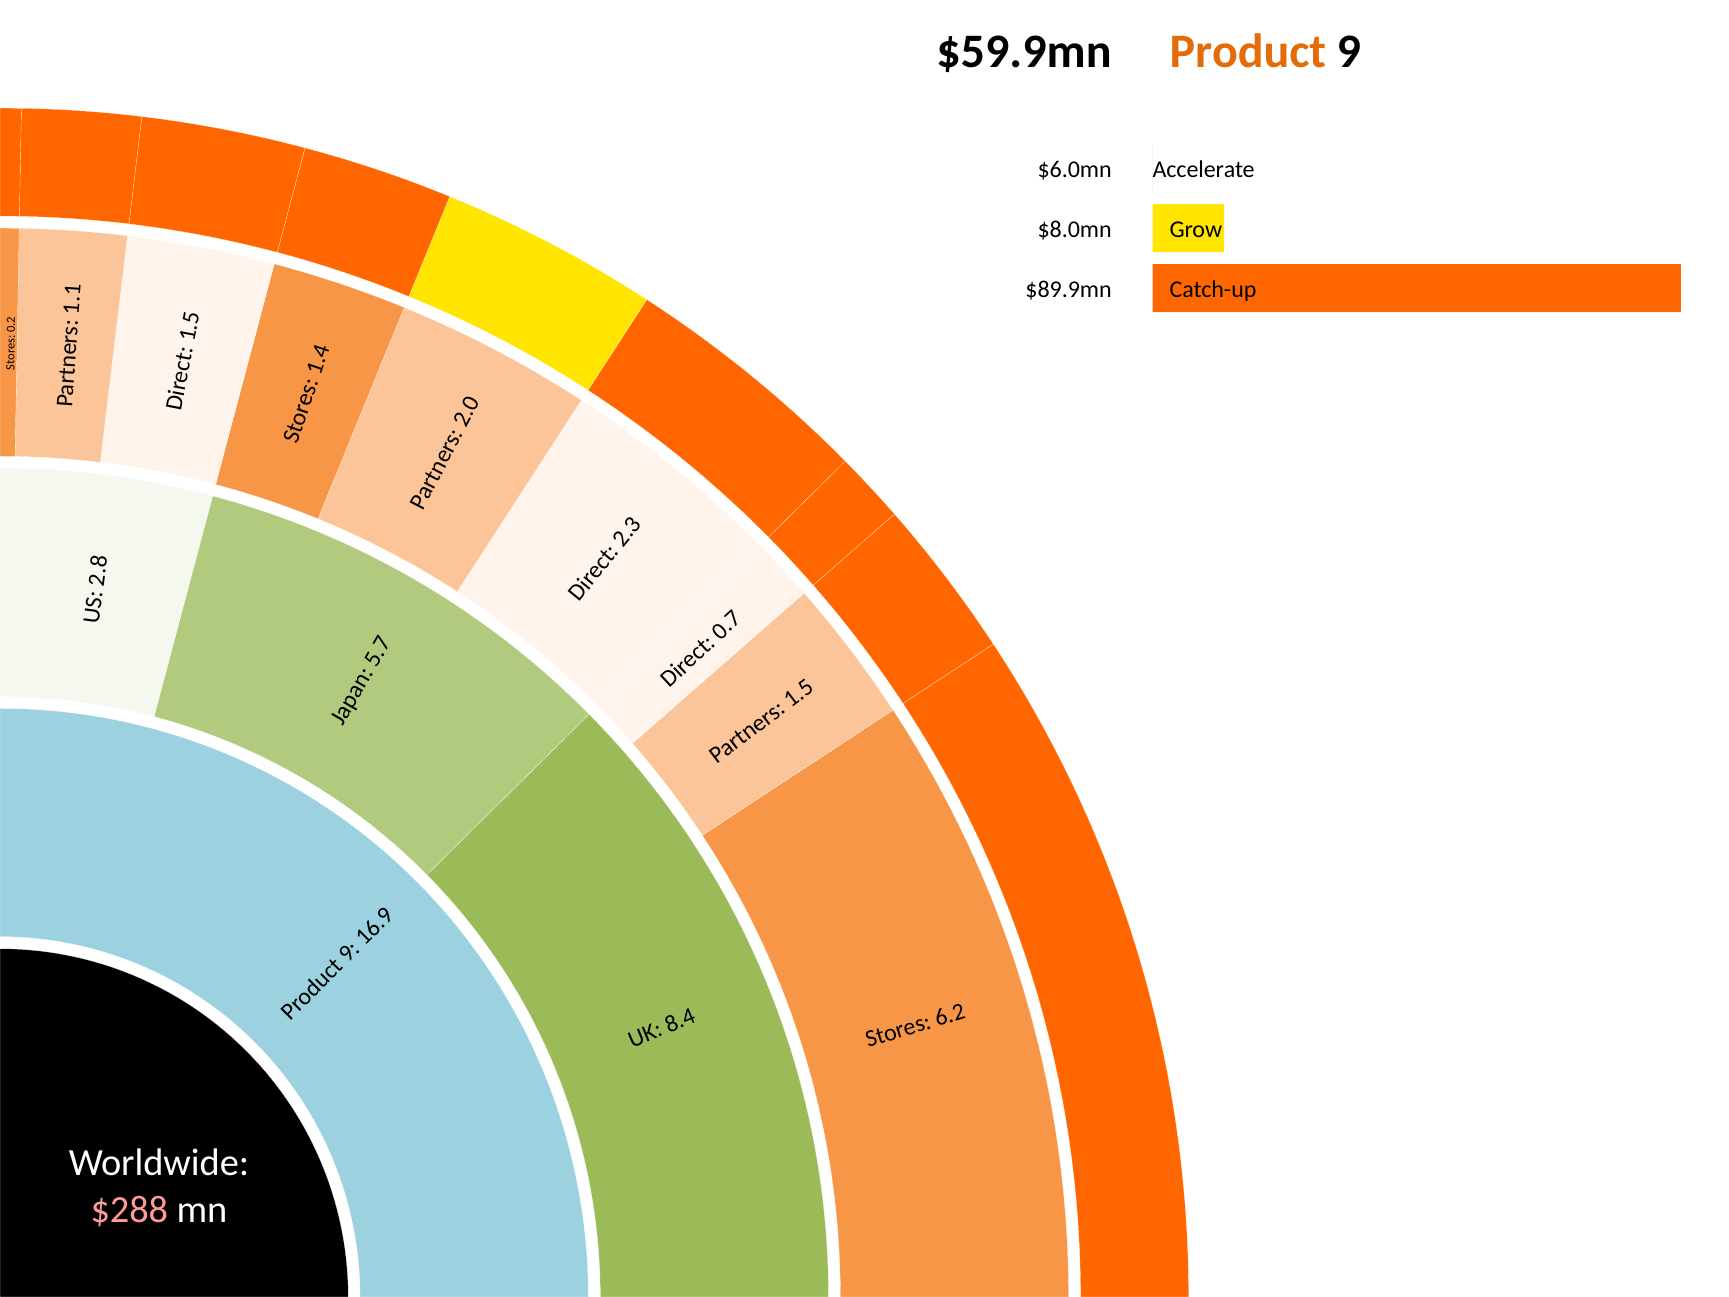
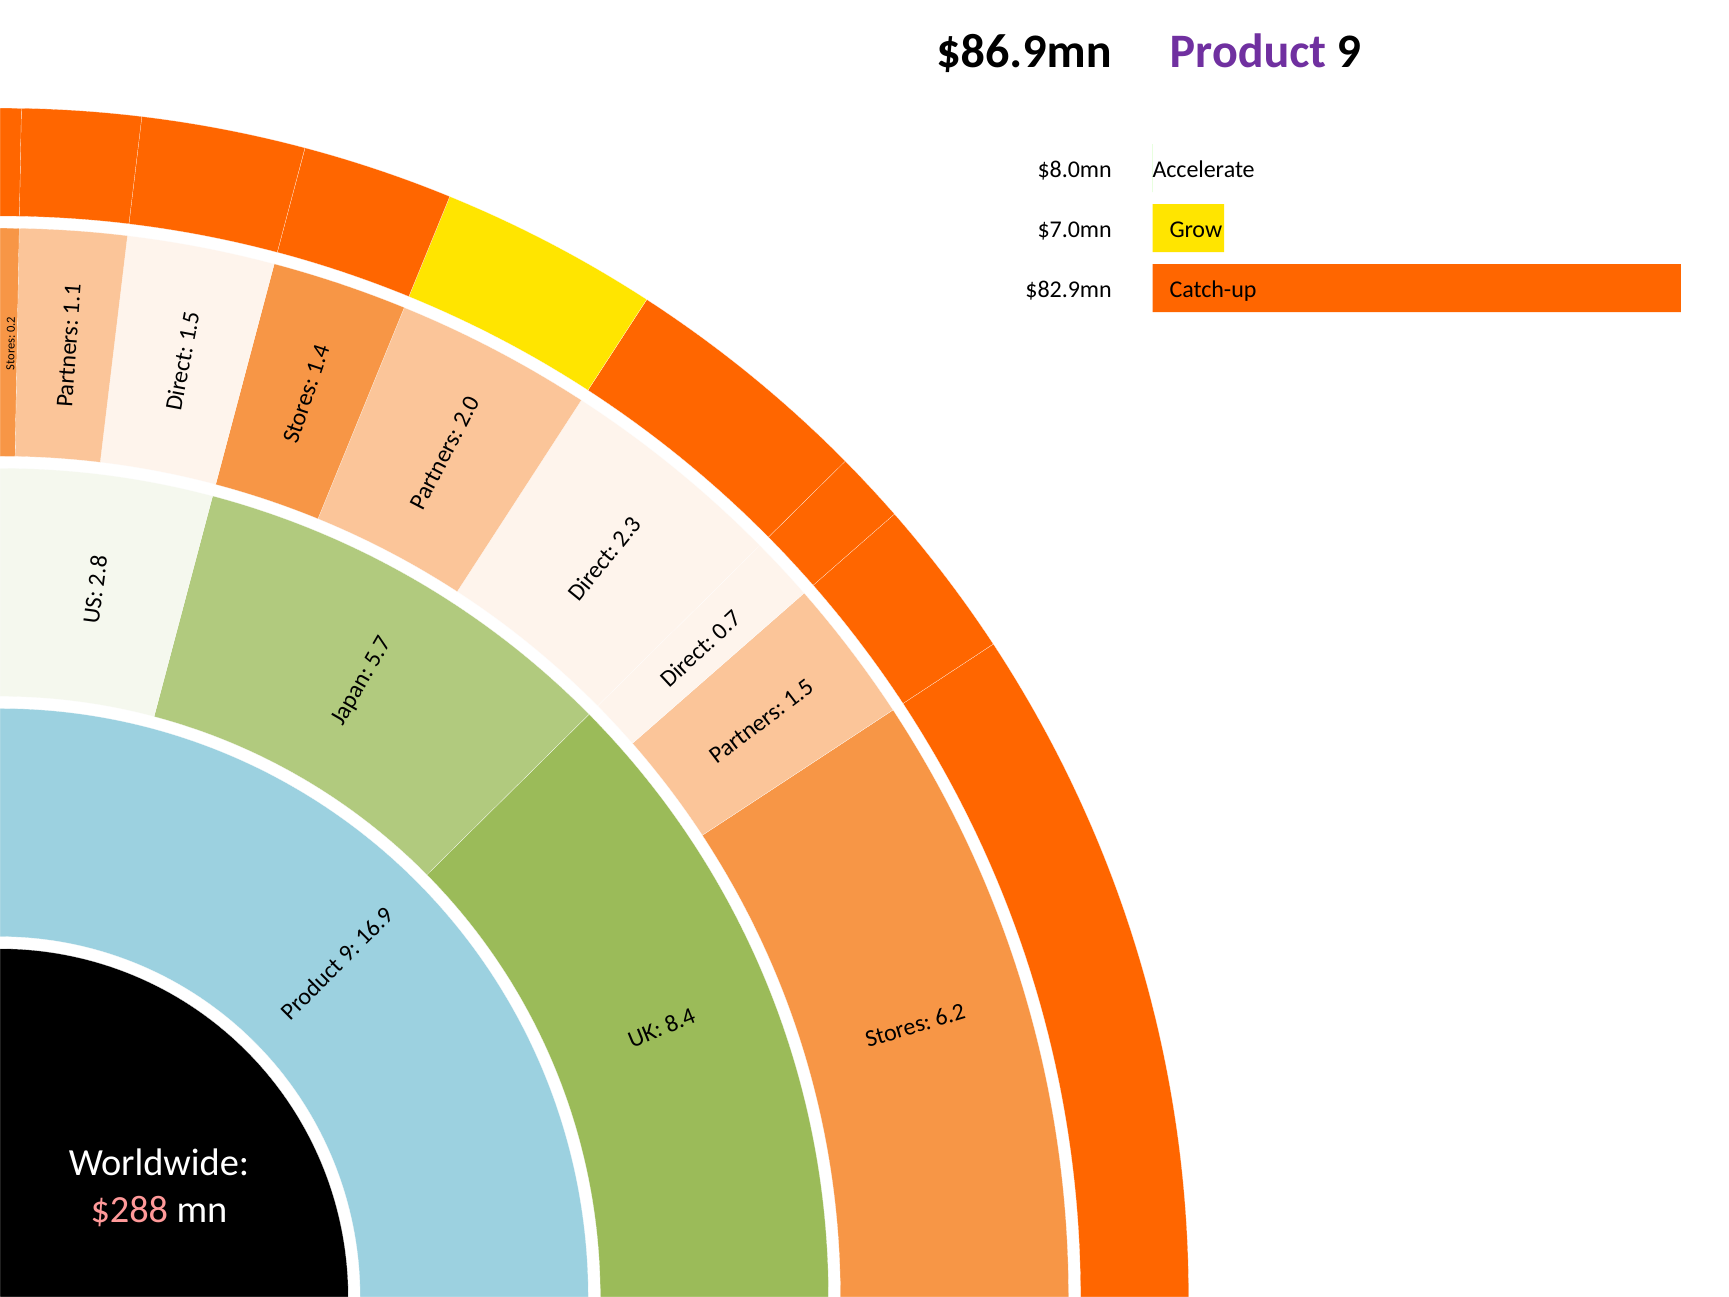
$59.9mn: $59.9mn -> $86.9mn
Product colour: orange -> purple
$6.0mn: $6.0mn -> $8.0mn
$8.0mn: $8.0mn -> $7.0mn
$89.9mn: $89.9mn -> $82.9mn
